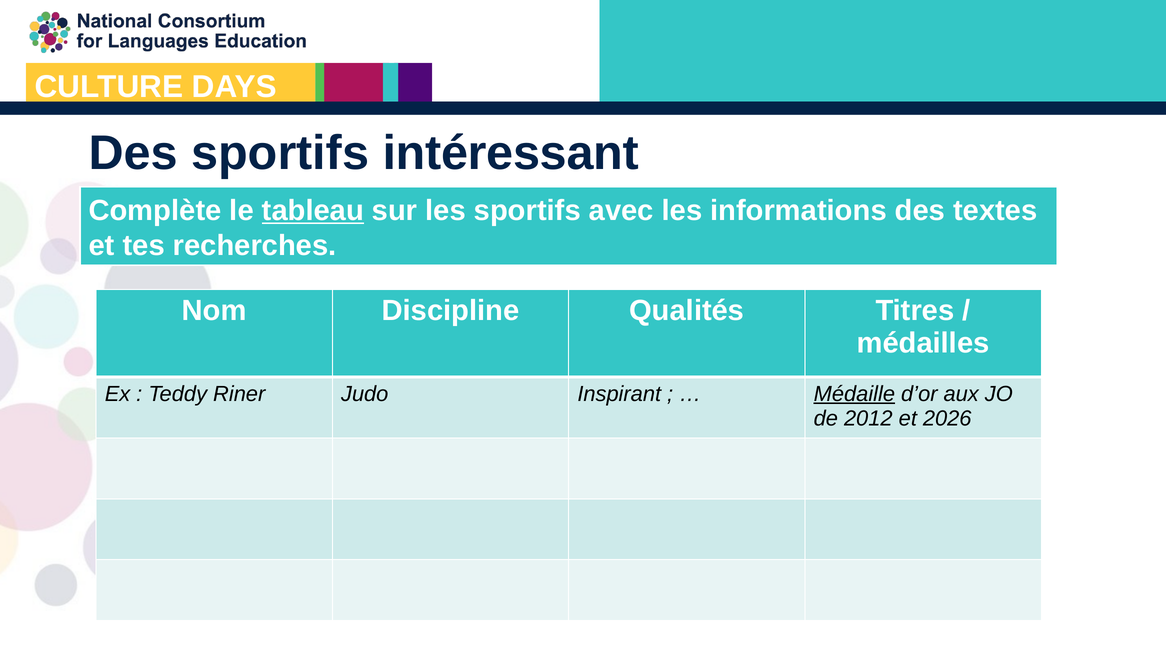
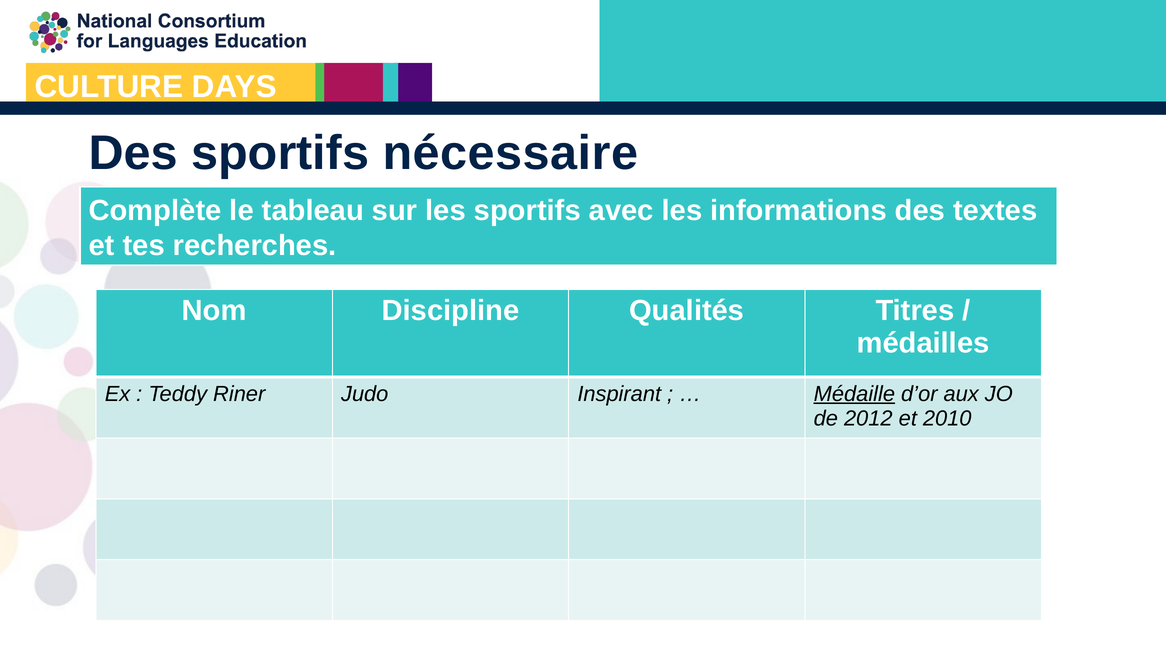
intéressant: intéressant -> nécessaire
tableau underline: present -> none
2026: 2026 -> 2010
